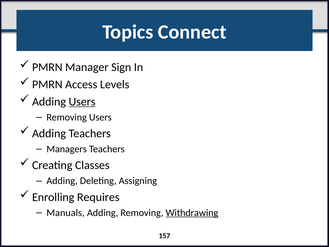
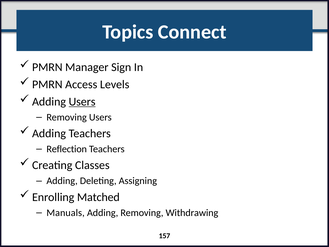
Managers: Managers -> Reflection
Requires: Requires -> Matched
Withdrawing underline: present -> none
